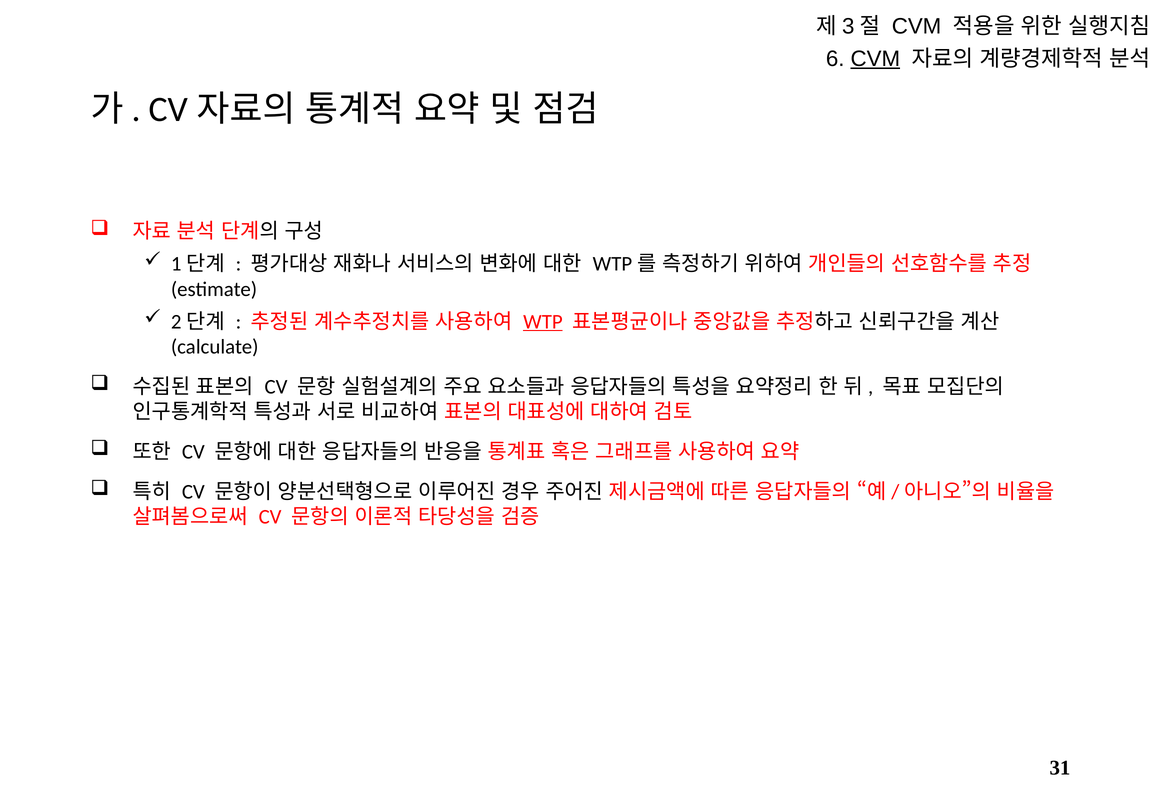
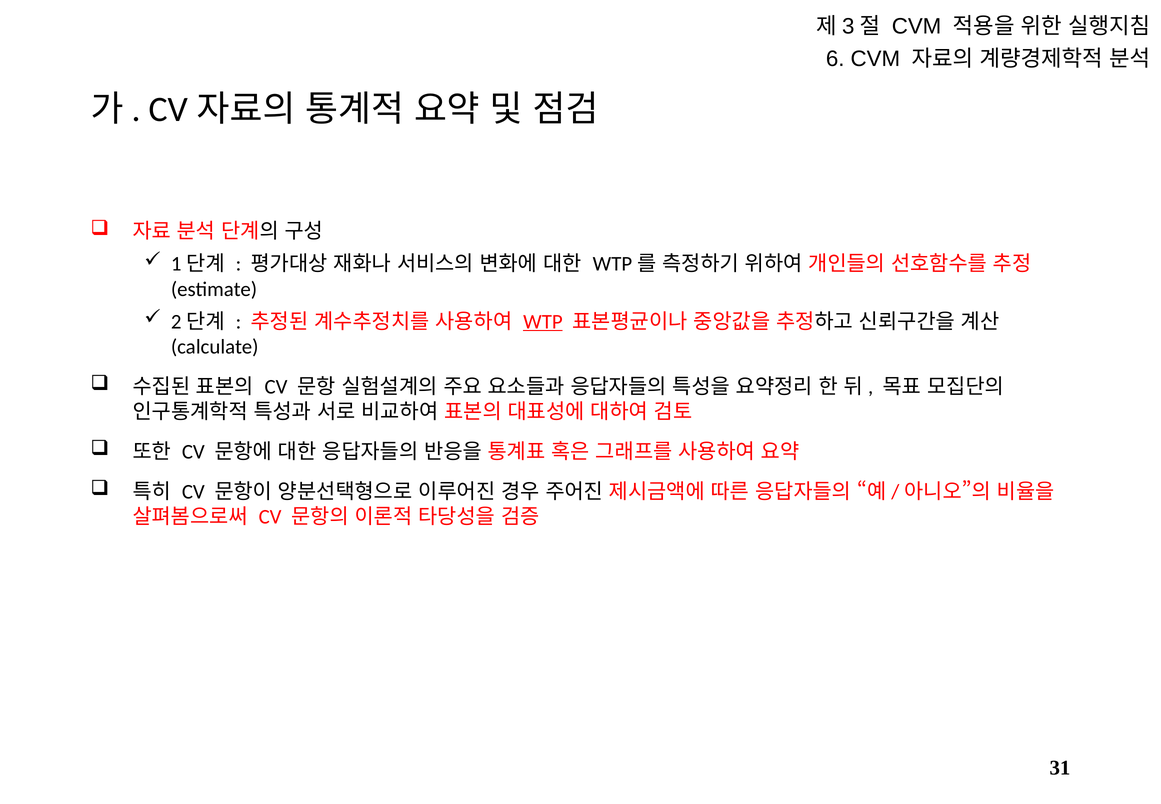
CVM at (875, 59) underline: present -> none
